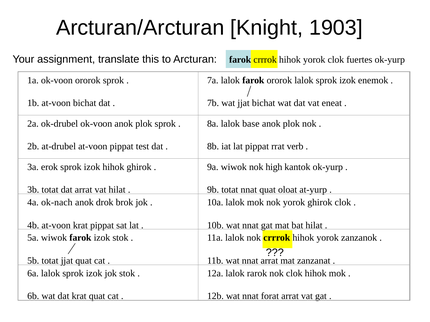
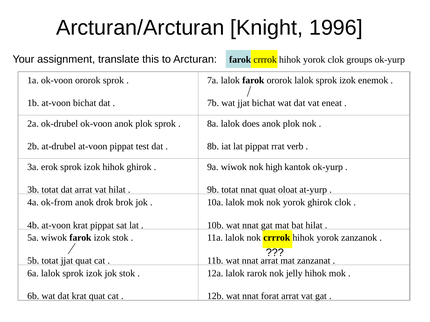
1903: 1903 -> 1996
fuertes: fuertes -> groups
base: base -> does
ok-nach: ok-nach -> ok-from
nok clok: clok -> jelly
